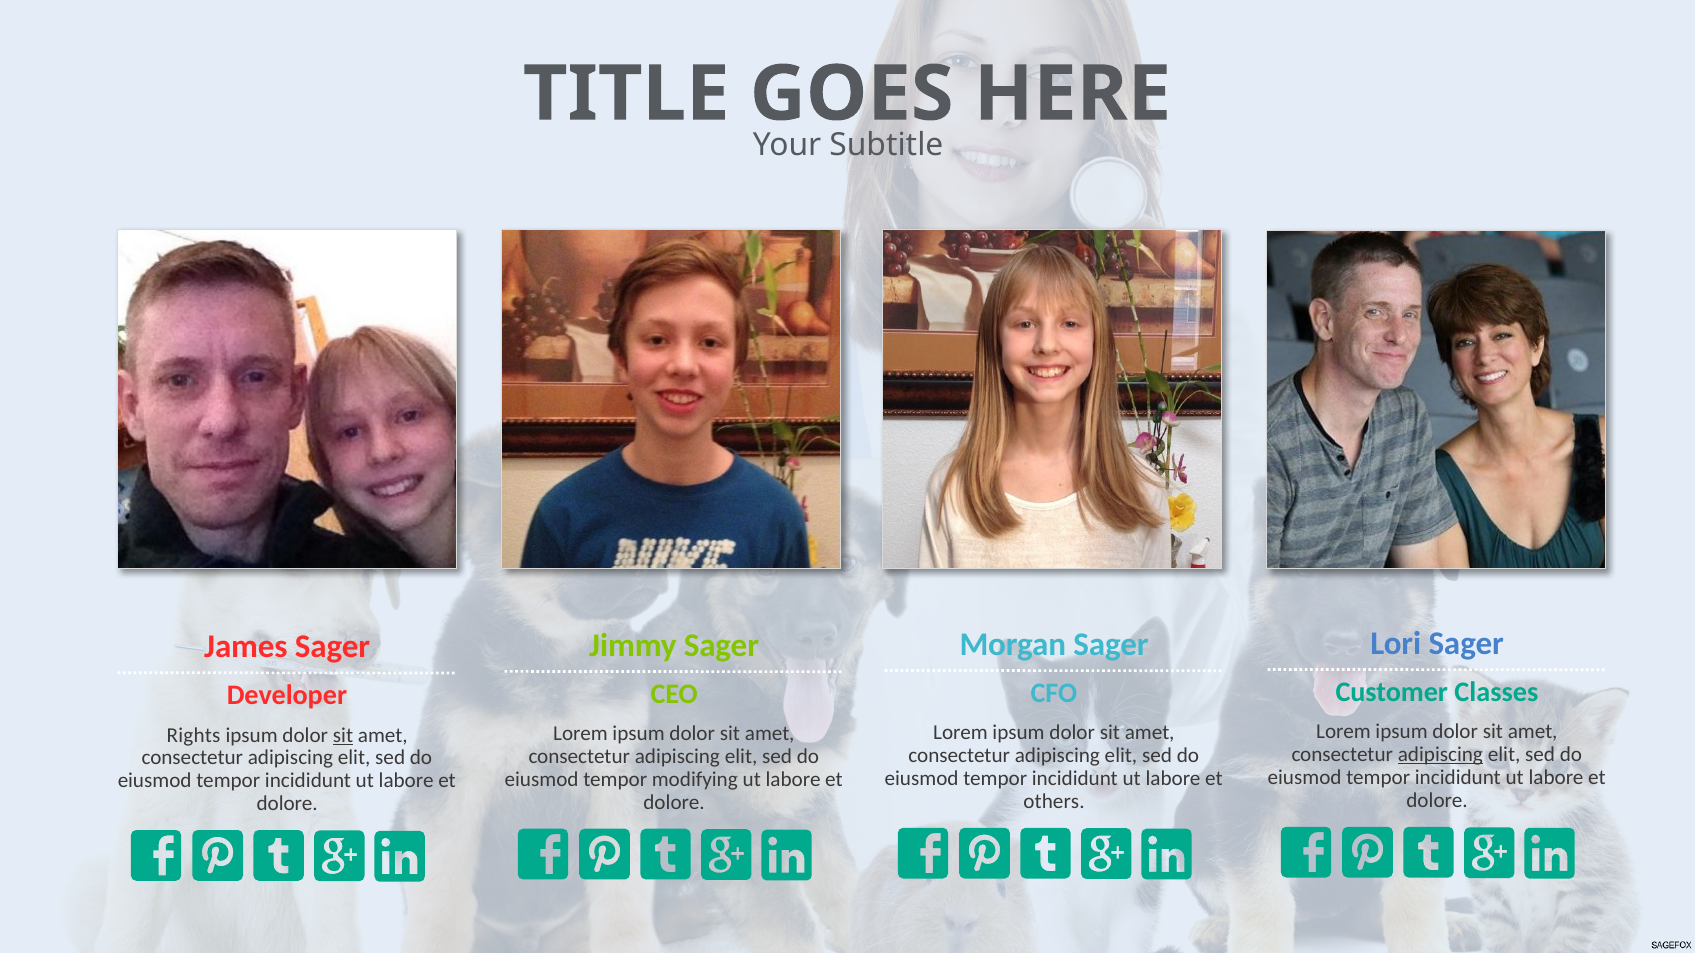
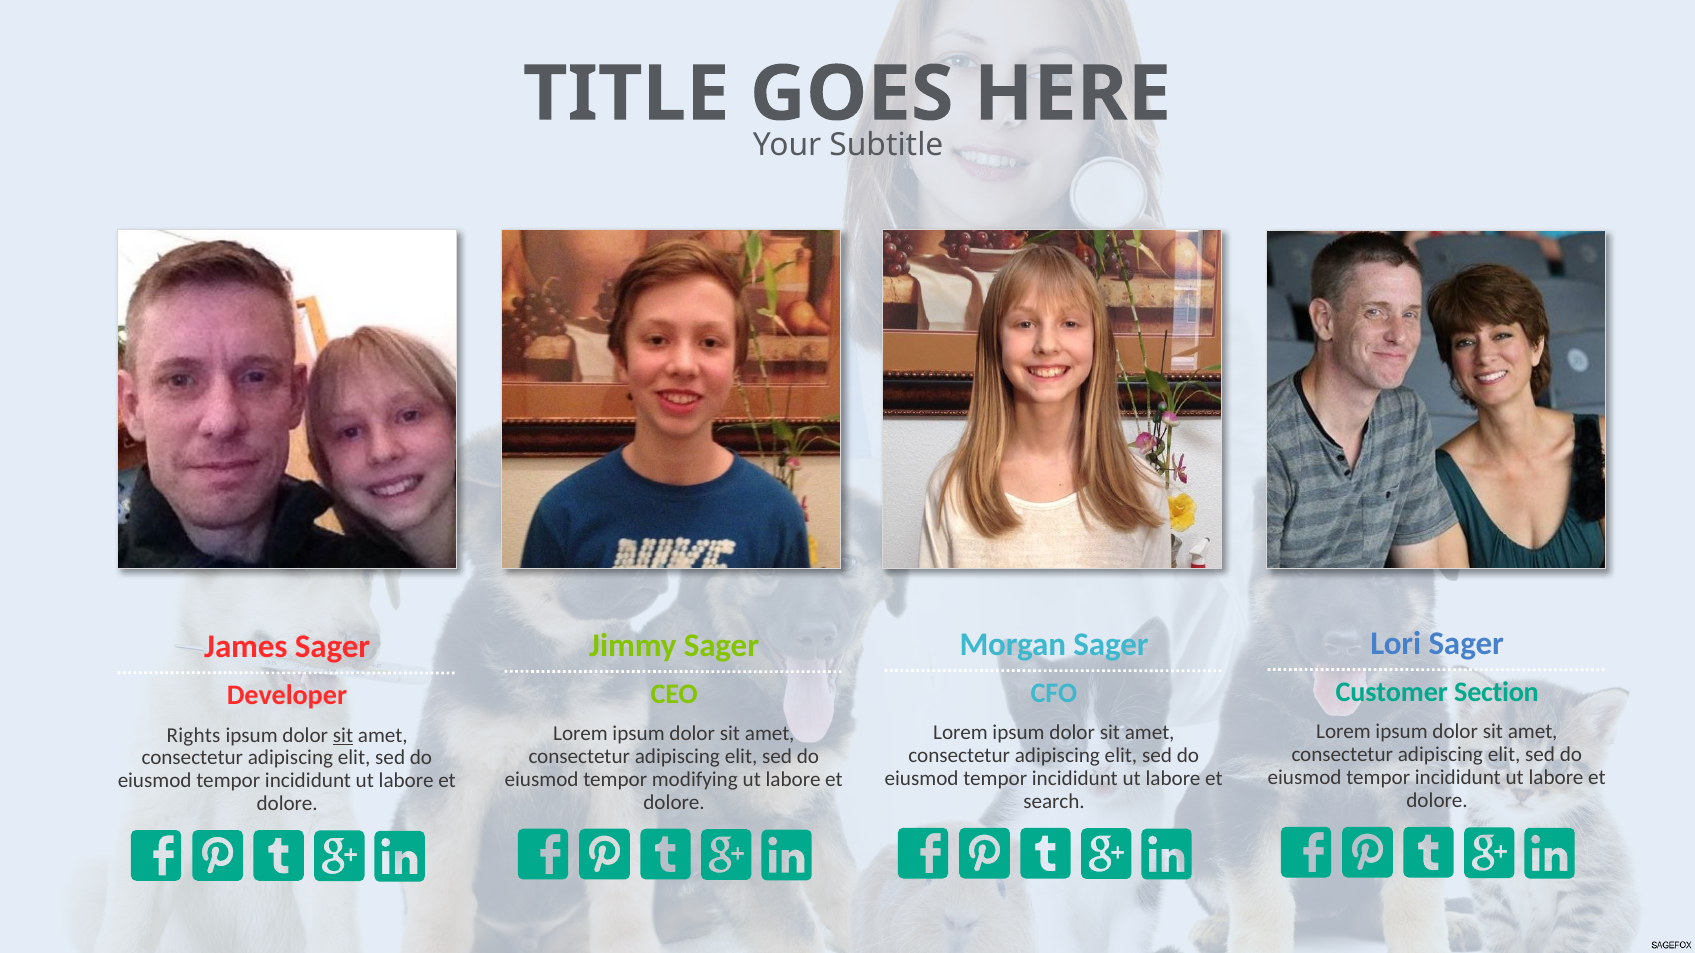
Classes: Classes -> Section
adipiscing at (1440, 755) underline: present -> none
others: others -> search
